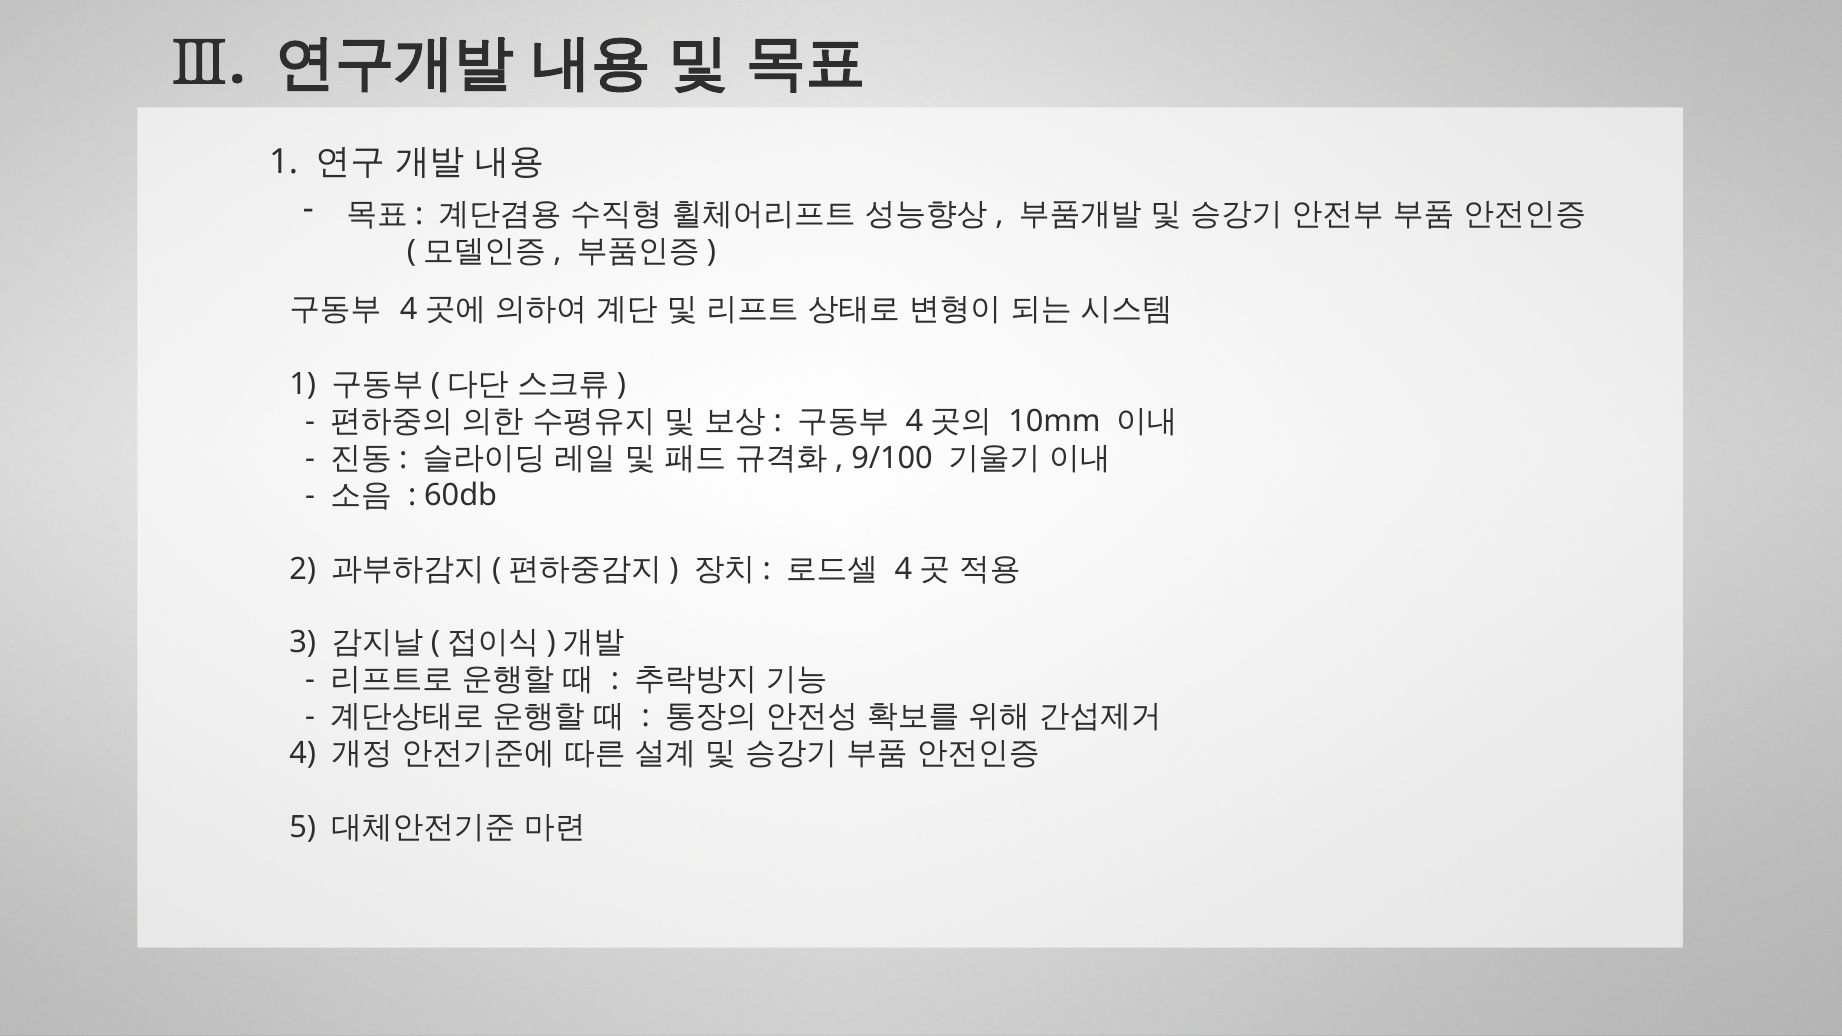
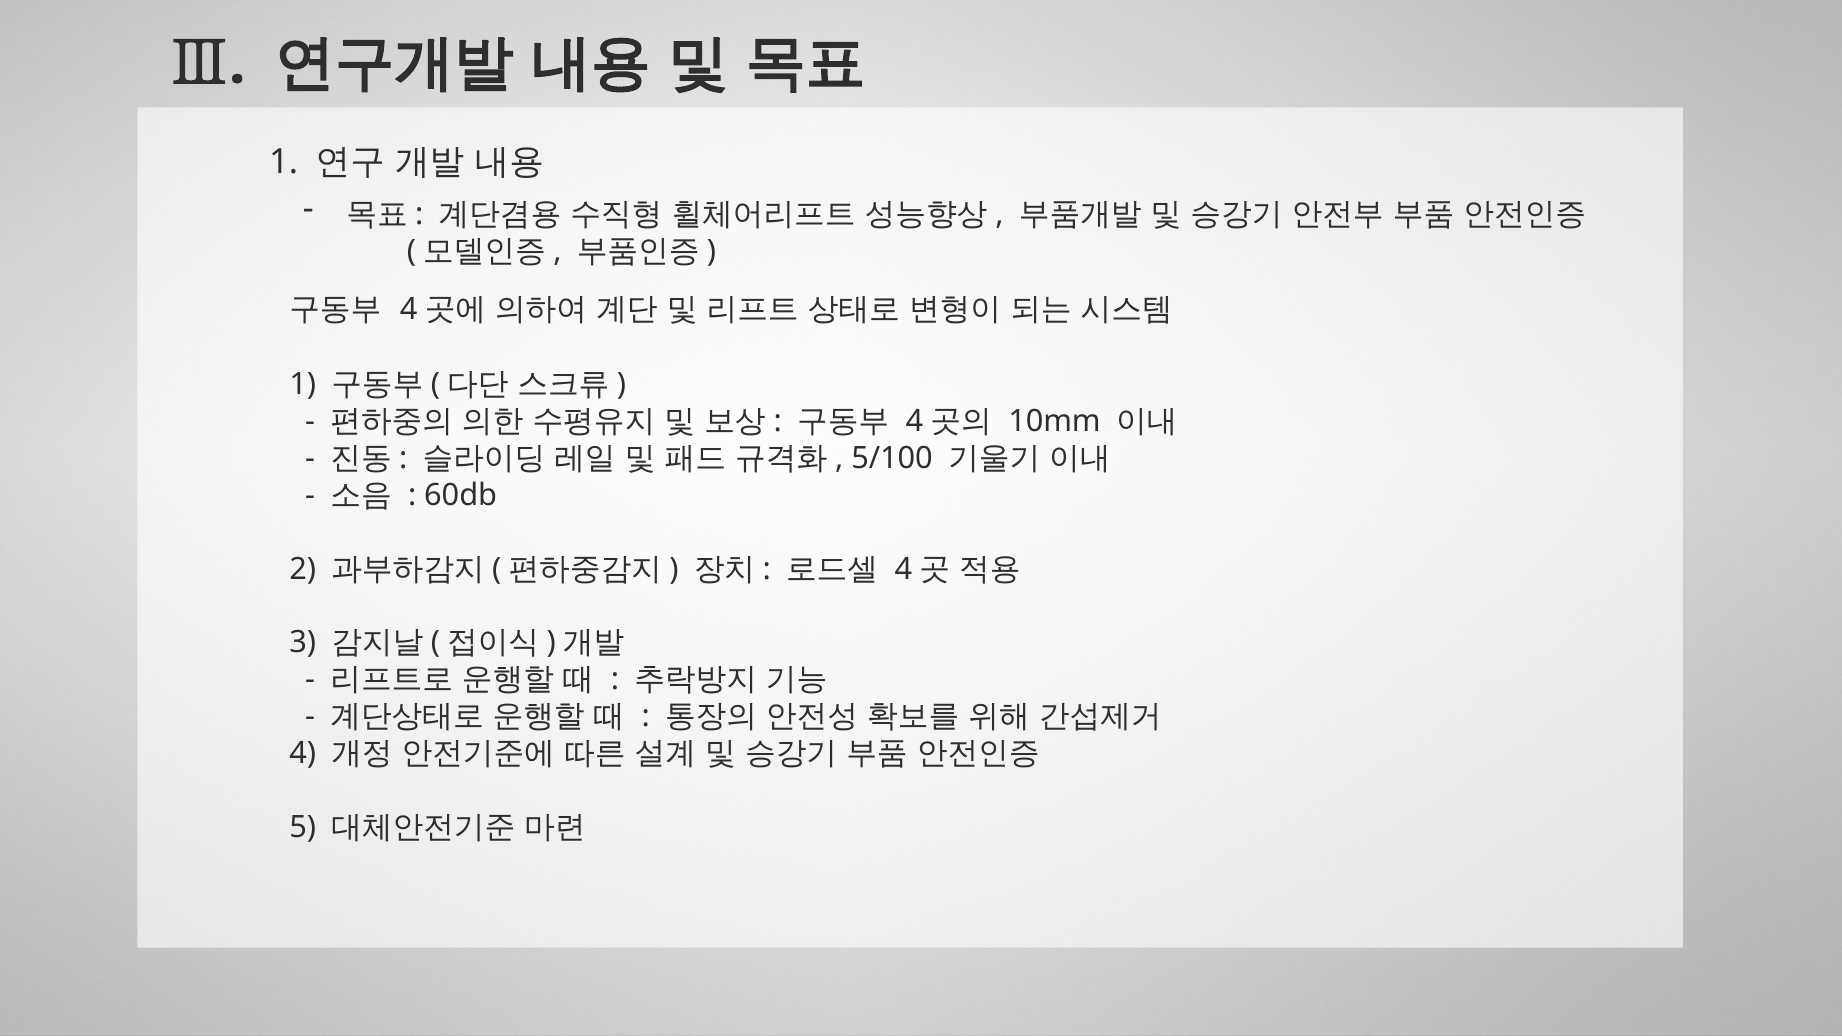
9/100: 9/100 -> 5/100
